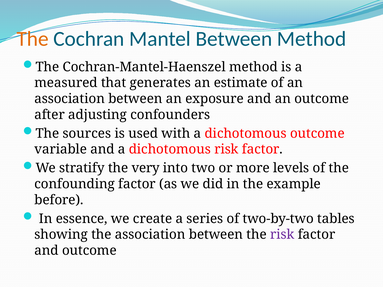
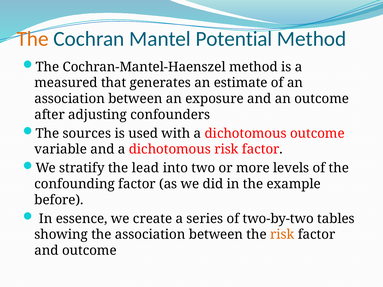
Mantel Between: Between -> Potential
very: very -> lead
risk at (282, 235) colour: purple -> orange
